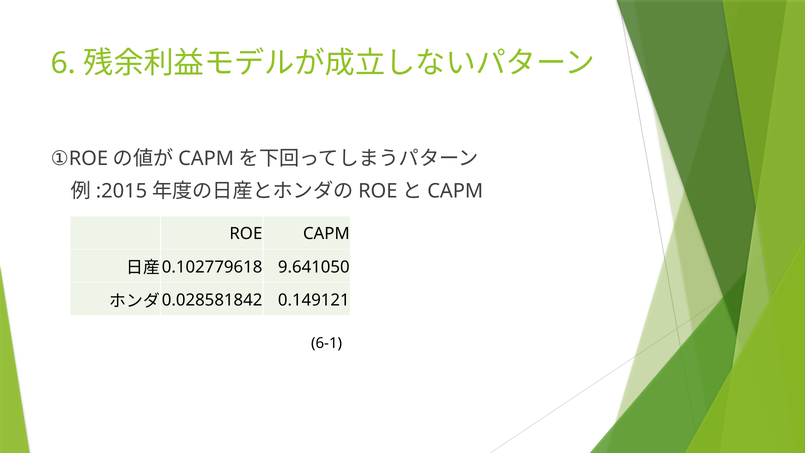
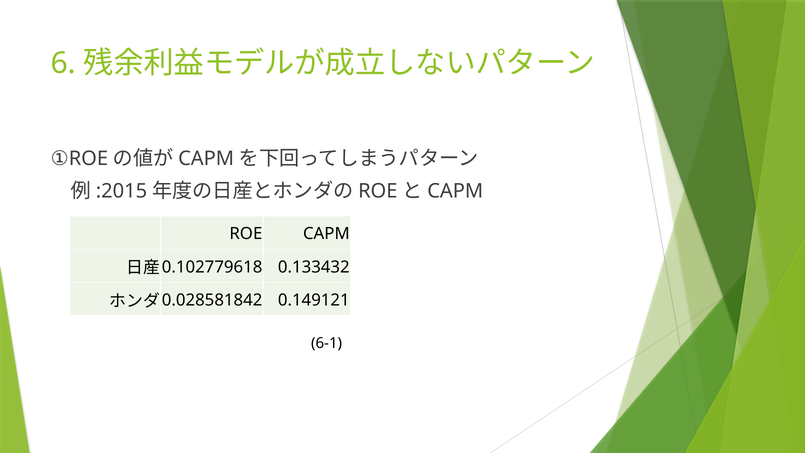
9.641050: 9.641050 -> 0.133432
